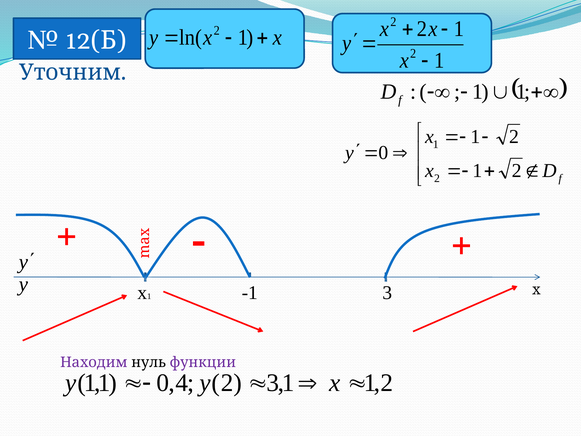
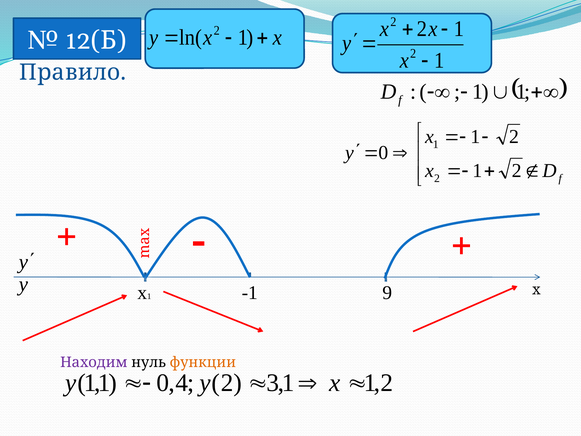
Уточним: Уточним -> Правило
3 at (387, 293): 3 -> 9
функции colour: purple -> orange
